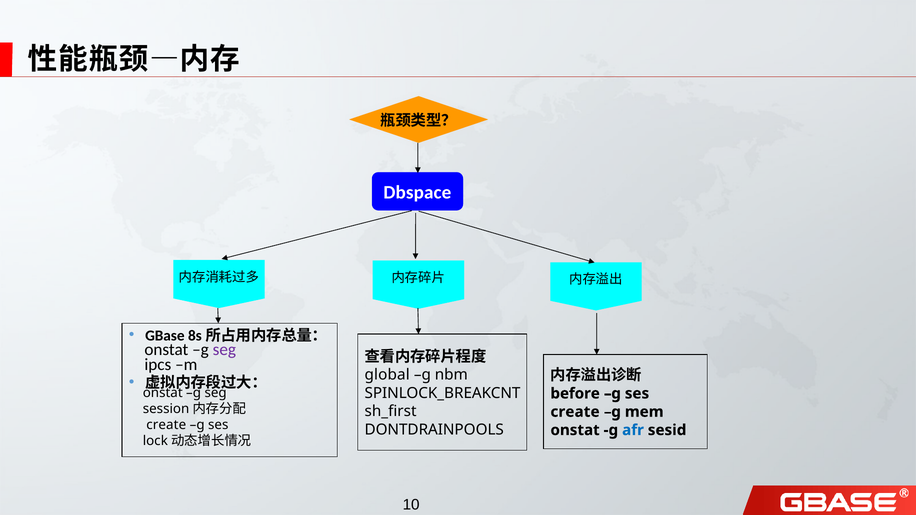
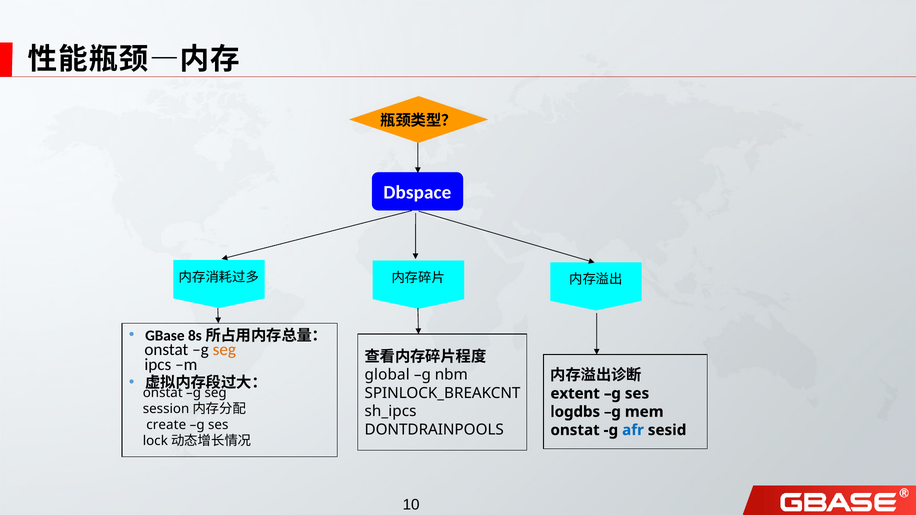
seg at (224, 350) colour: purple -> orange
before: before -> extent
sh_first: sh_first -> sh_ipcs
create at (575, 412): create -> logdbs
